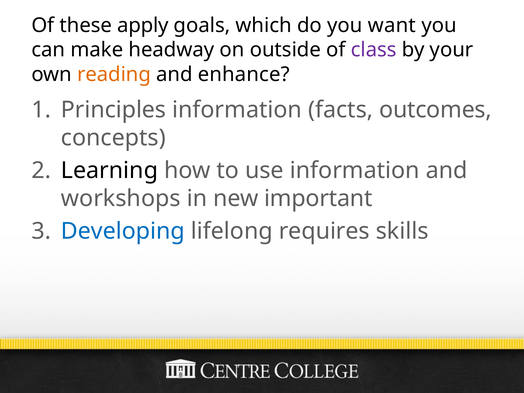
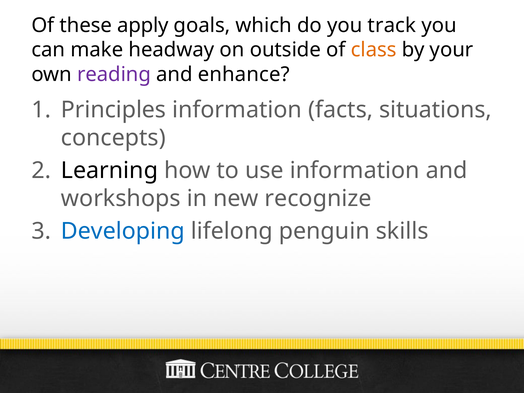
want: want -> track
class colour: purple -> orange
reading colour: orange -> purple
outcomes: outcomes -> situations
important: important -> recognize
requires: requires -> penguin
